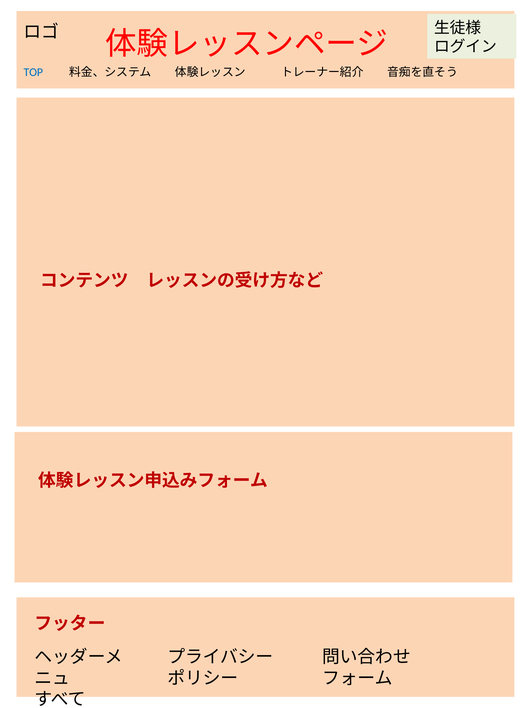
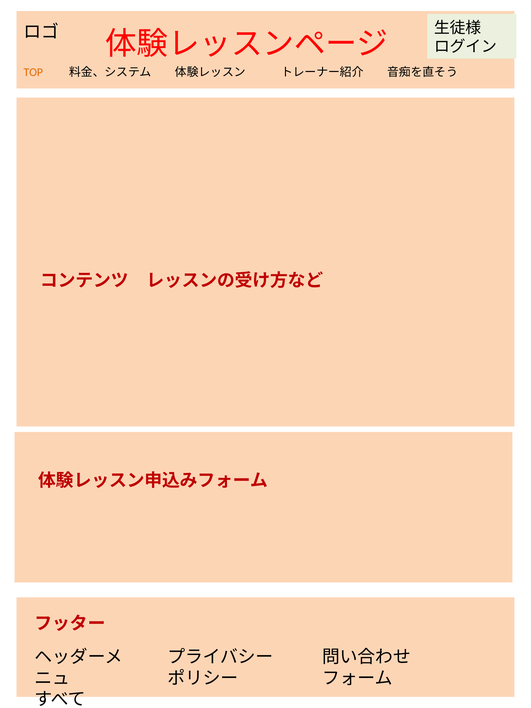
TOP colour: blue -> orange
